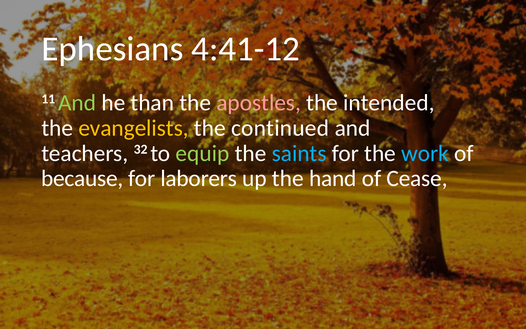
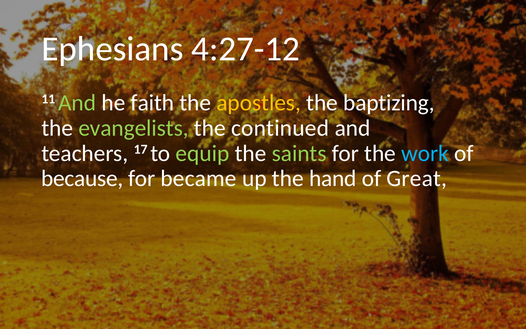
4:41-12: 4:41-12 -> 4:27-12
than: than -> faith
apostles colour: pink -> yellow
intended: intended -> baptizing
evangelists colour: yellow -> light green
32: 32 -> 17
saints colour: light blue -> light green
laborers: laborers -> became
Cease: Cease -> Great
